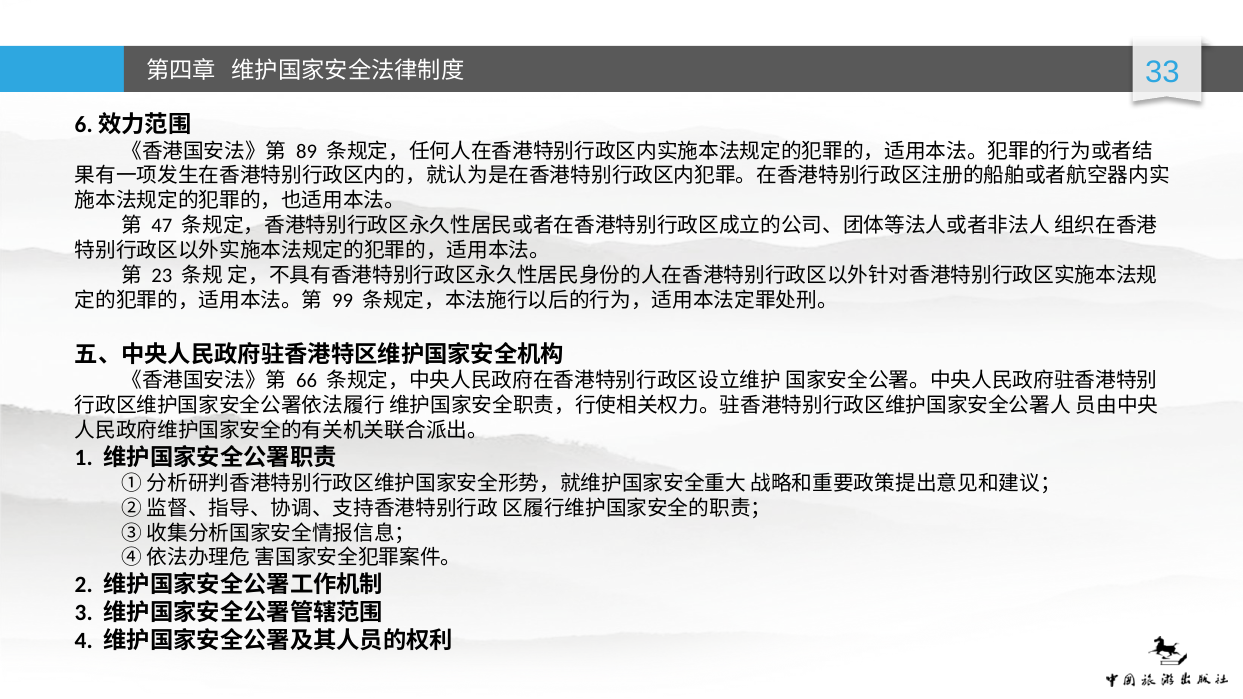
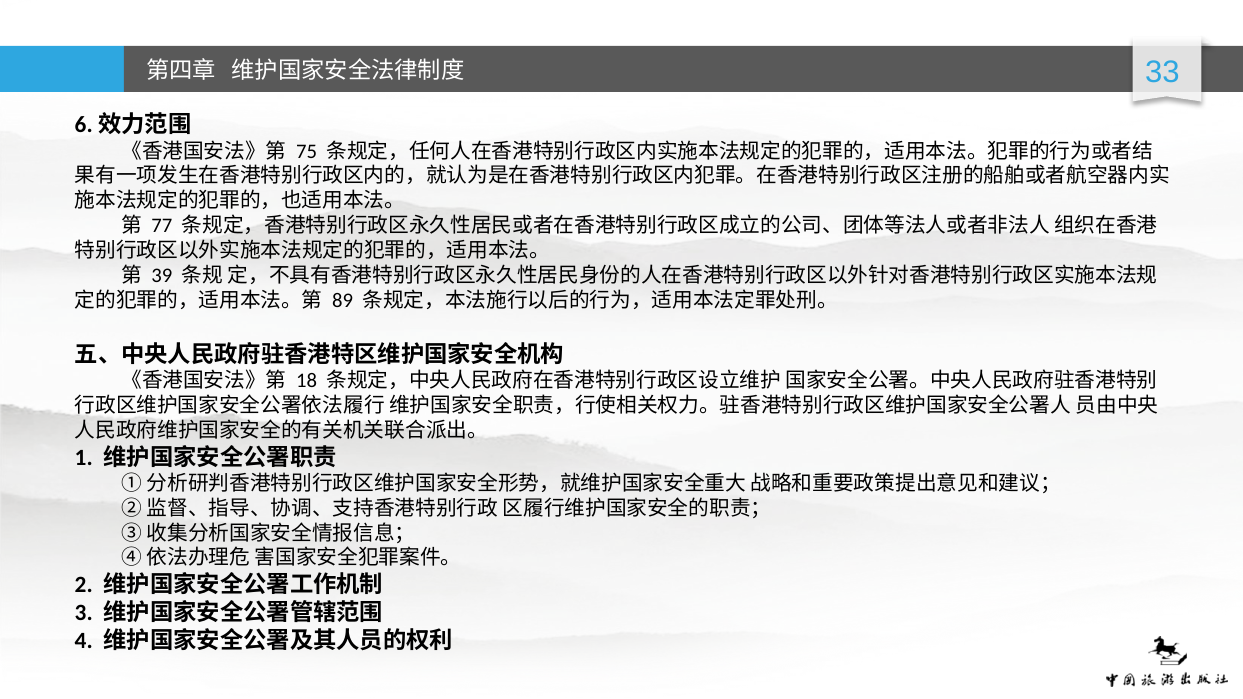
89: 89 -> 75
47: 47 -> 77
23: 23 -> 39
99: 99 -> 89
66: 66 -> 18
